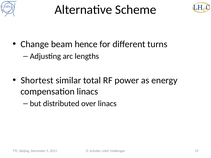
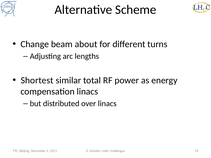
hence: hence -> about
